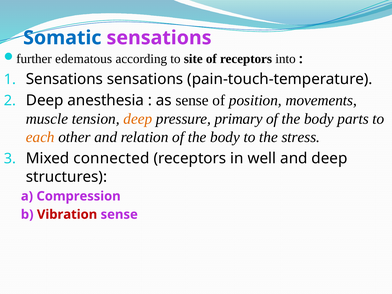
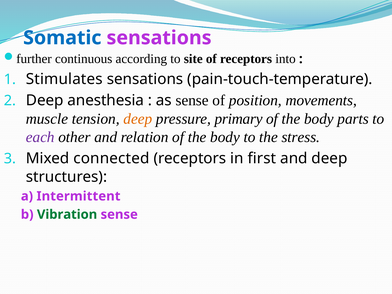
edematous: edematous -> continuous
Sensations at (64, 79): Sensations -> Stimulates
each colour: orange -> purple
well: well -> first
Compression: Compression -> Intermittent
Vibration colour: red -> green
